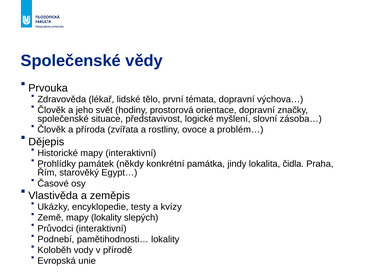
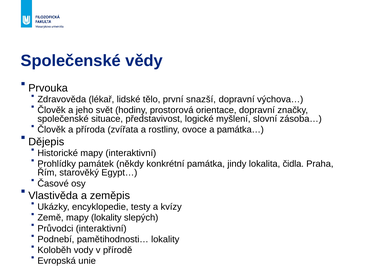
témata: témata -> snazší
problém…: problém… -> památka…
